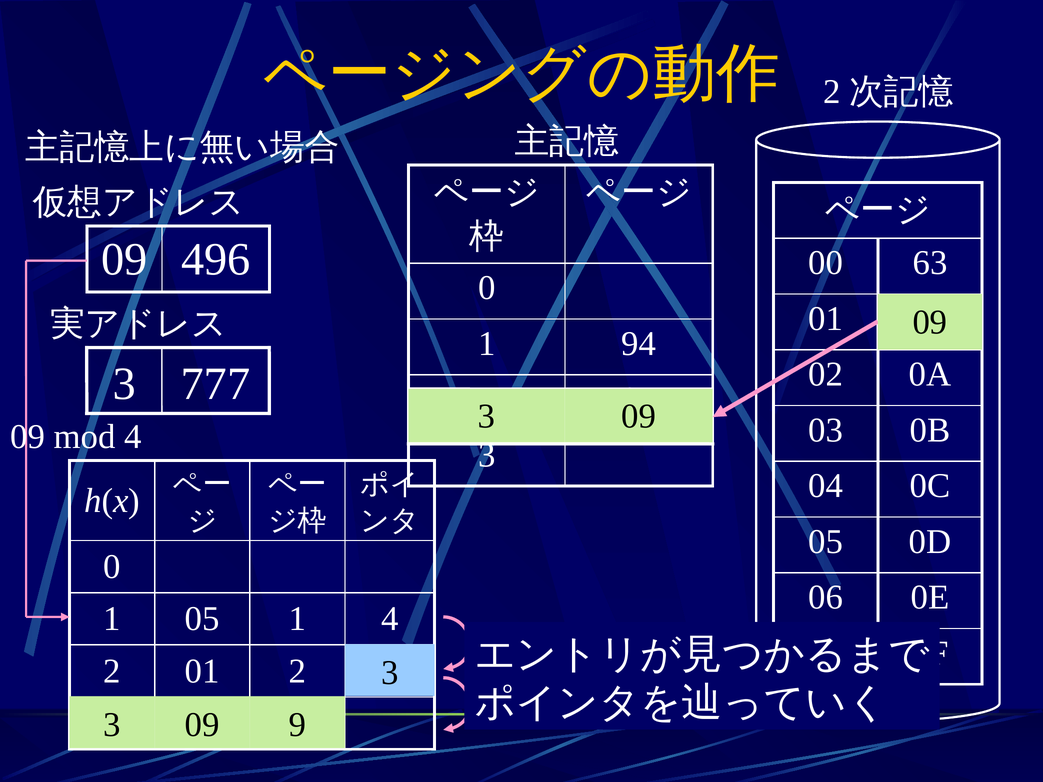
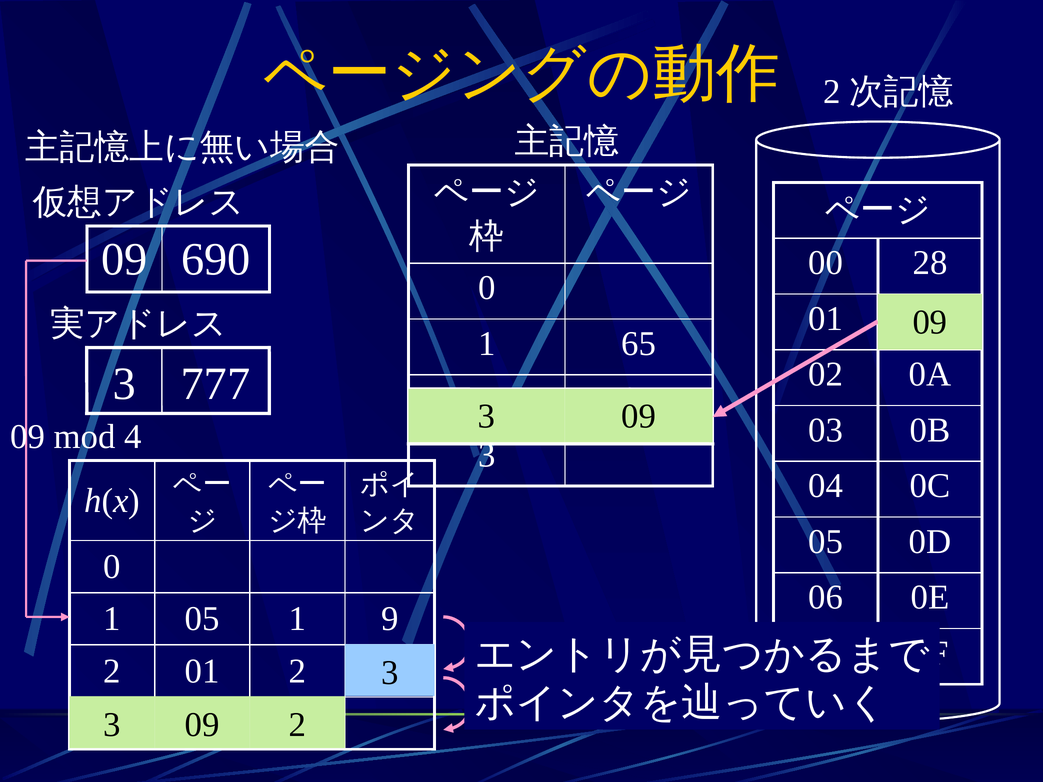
496: 496 -> 690
63: 63 -> 28
94: 94 -> 65
1 4: 4 -> 9
09 9: 9 -> 2
